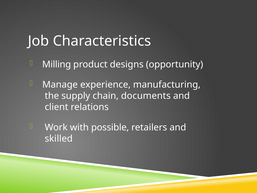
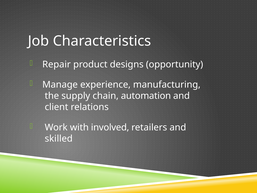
Milling: Milling -> Repair
documents: documents -> automation
possible: possible -> involved
